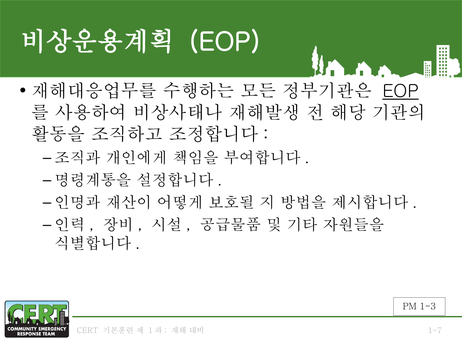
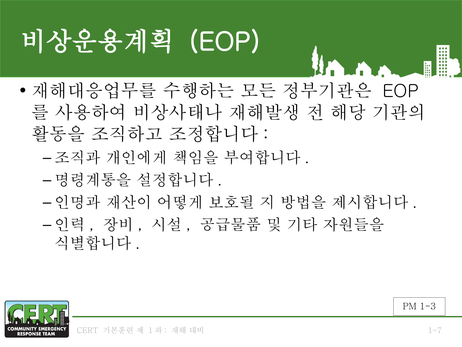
EOP at (401, 91) underline: present -> none
